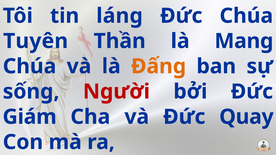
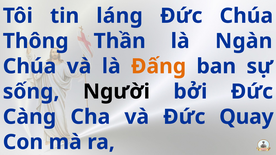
Tuyên: Tuyên -> Thông
Mang: Mang -> Ngàn
Người colour: red -> black
Giám: Giám -> Càng
